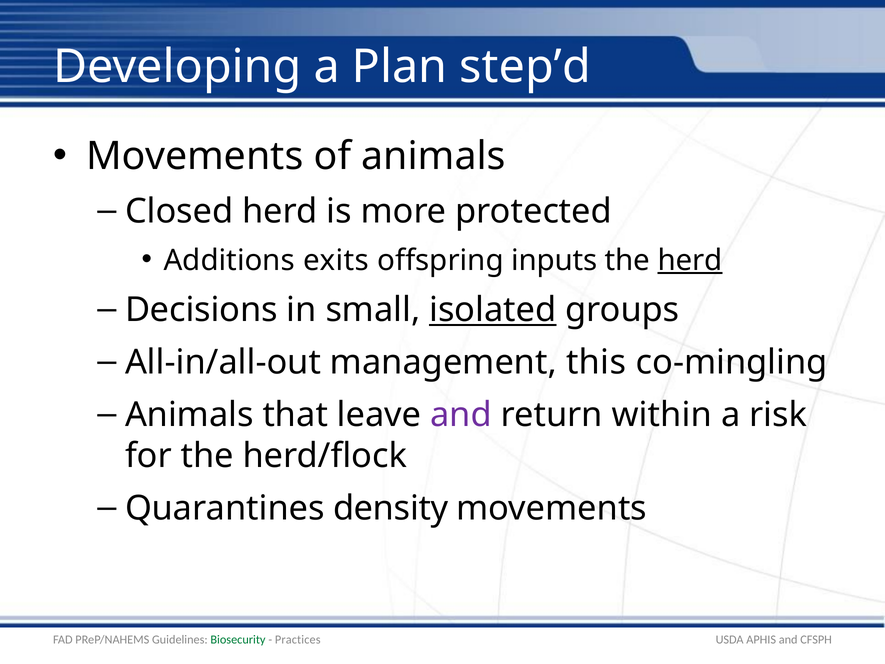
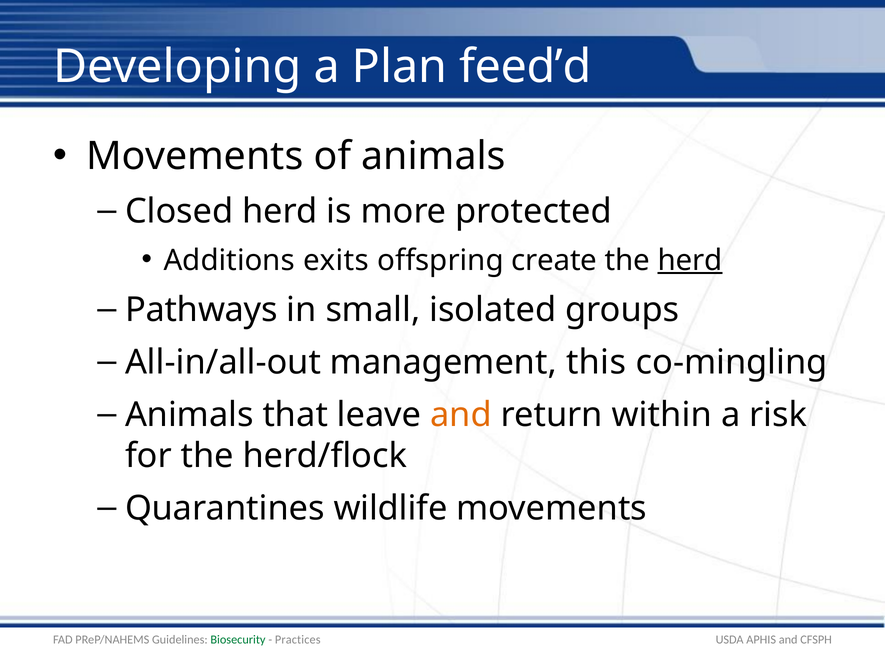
step’d: step’d -> feed’d
inputs: inputs -> create
Decisions: Decisions -> Pathways
isolated underline: present -> none
and at (461, 414) colour: purple -> orange
density: density -> wildlife
